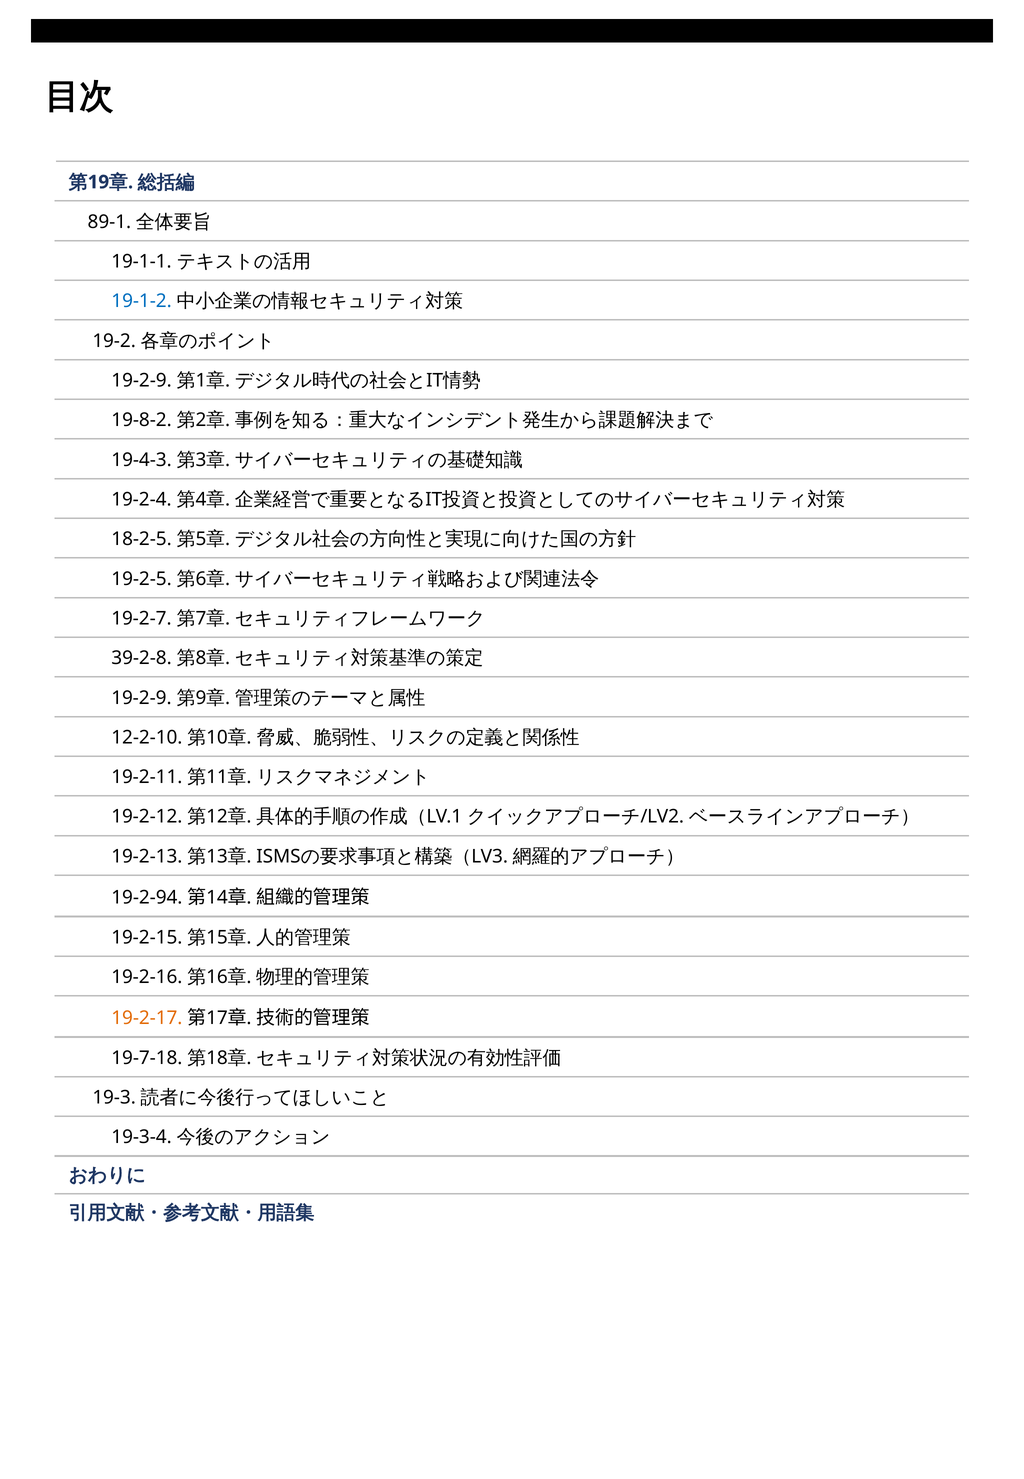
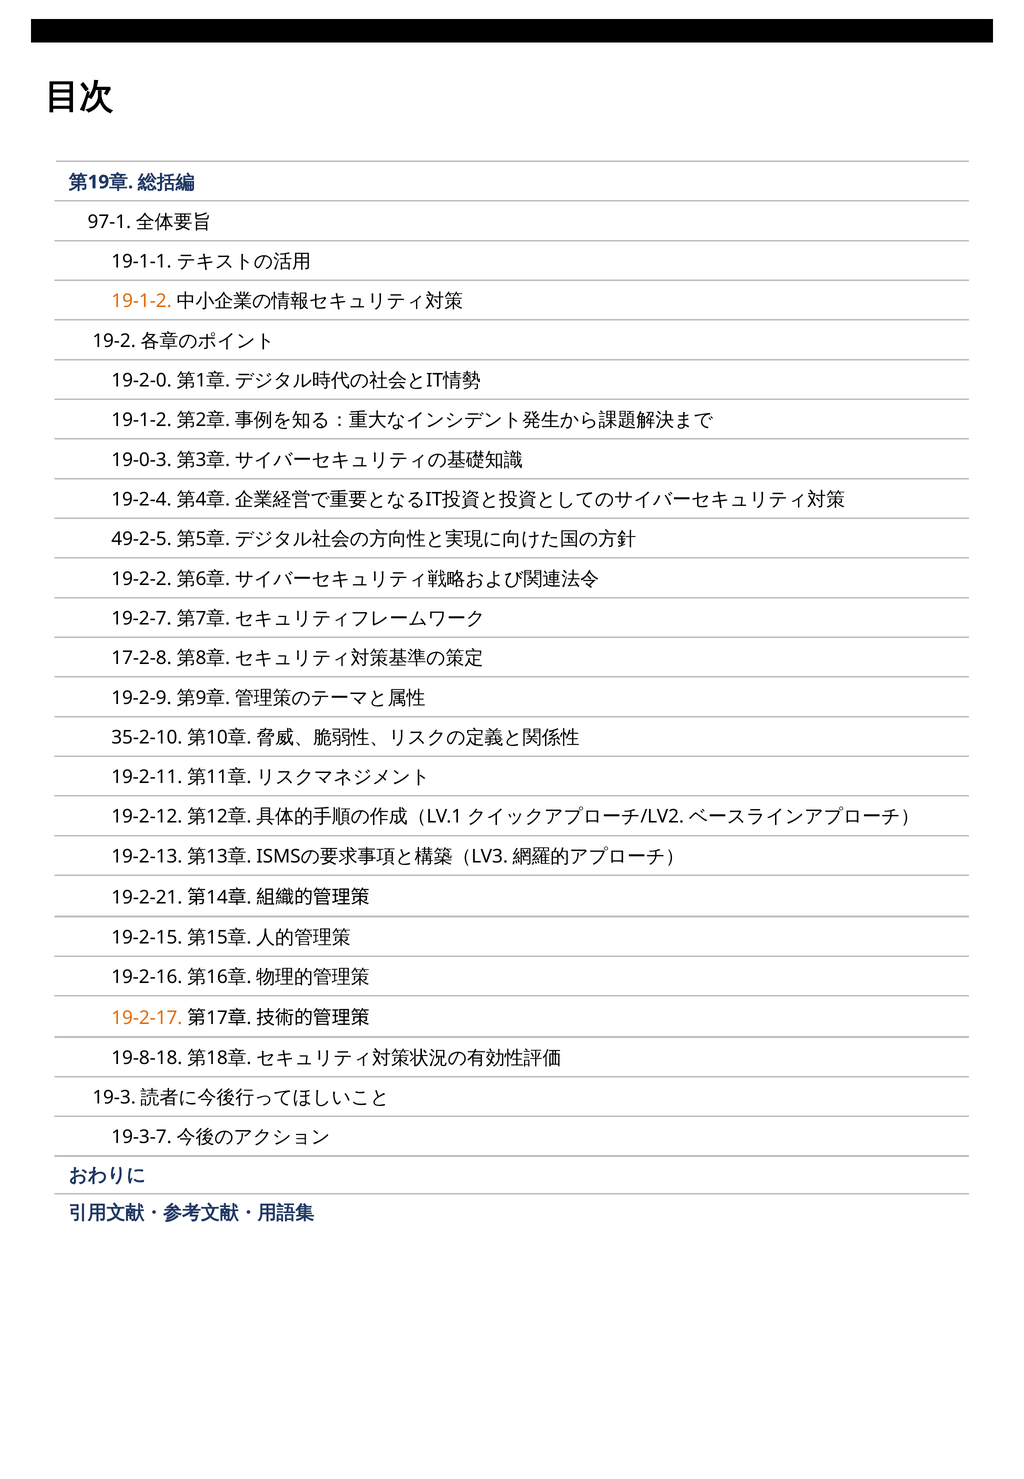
89-1: 89-1 -> 97-1
19-1-2 at (142, 301) colour: blue -> orange
19-2-9 at (142, 380): 19-2-9 -> 19-2-0
19-8-2 at (142, 420): 19-8-2 -> 19-1-2
19-4-3: 19-4-3 -> 19-0-3
18-2-5: 18-2-5 -> 49-2-5
19-2-5: 19-2-5 -> 19-2-2
39-2-8: 39-2-8 -> 17-2-8
12-2-10: 12-2-10 -> 35-2-10
19-2-94: 19-2-94 -> 19-2-21
19-7-18: 19-7-18 -> 19-8-18
19-3-4: 19-3-4 -> 19-3-7
